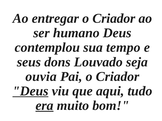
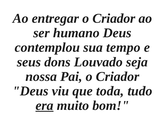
ouvia: ouvia -> nossa
Deus at (30, 91) underline: present -> none
aqui: aqui -> toda
